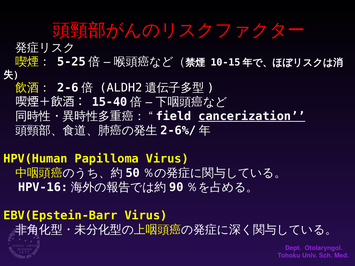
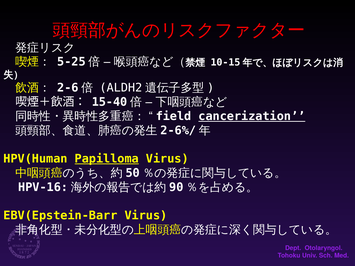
Papilloma underline: none -> present
